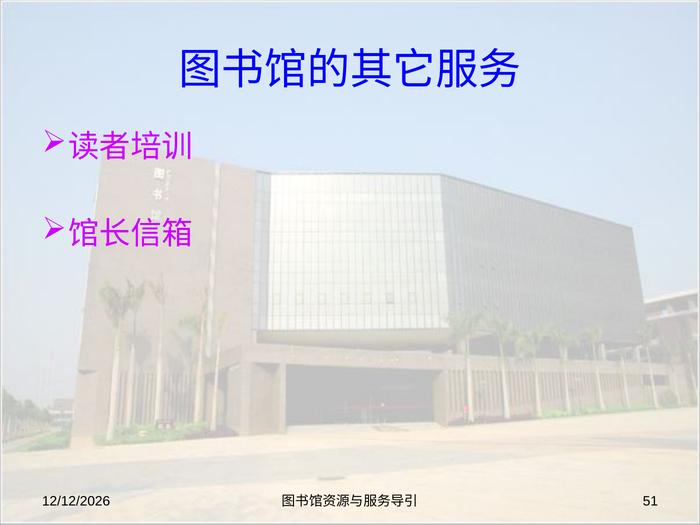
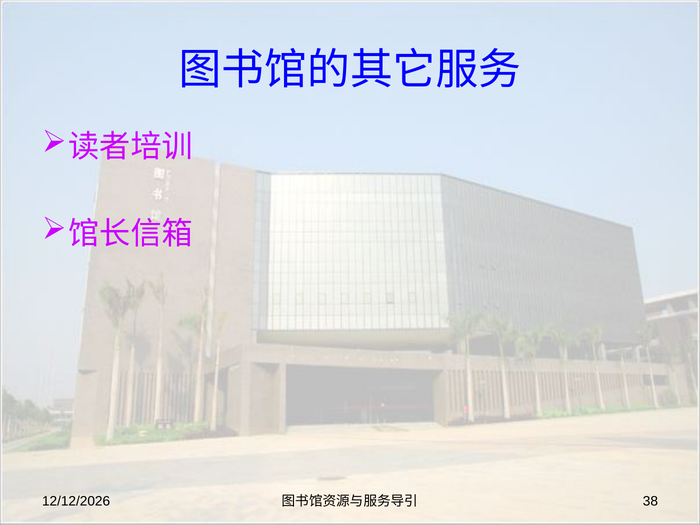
51: 51 -> 38
